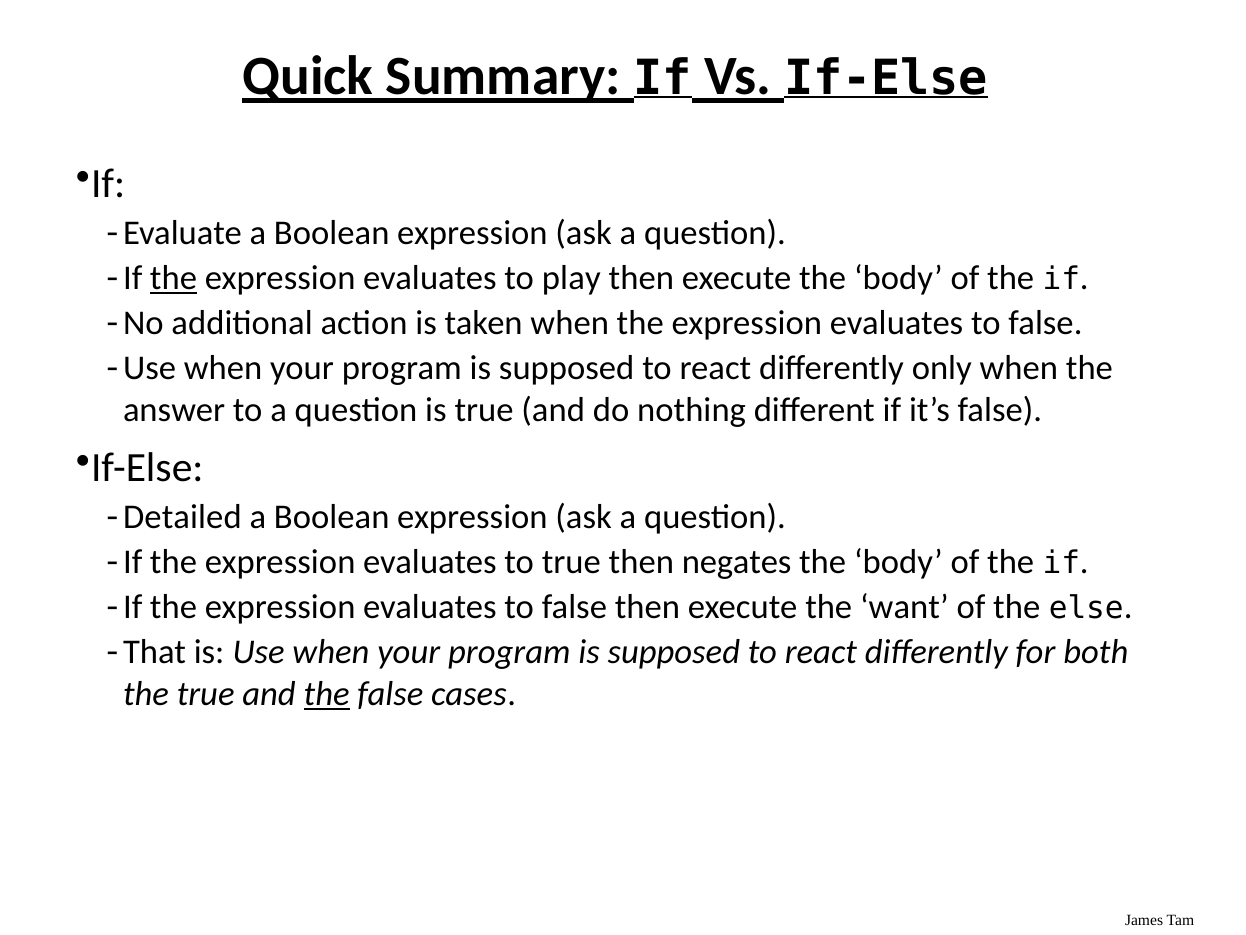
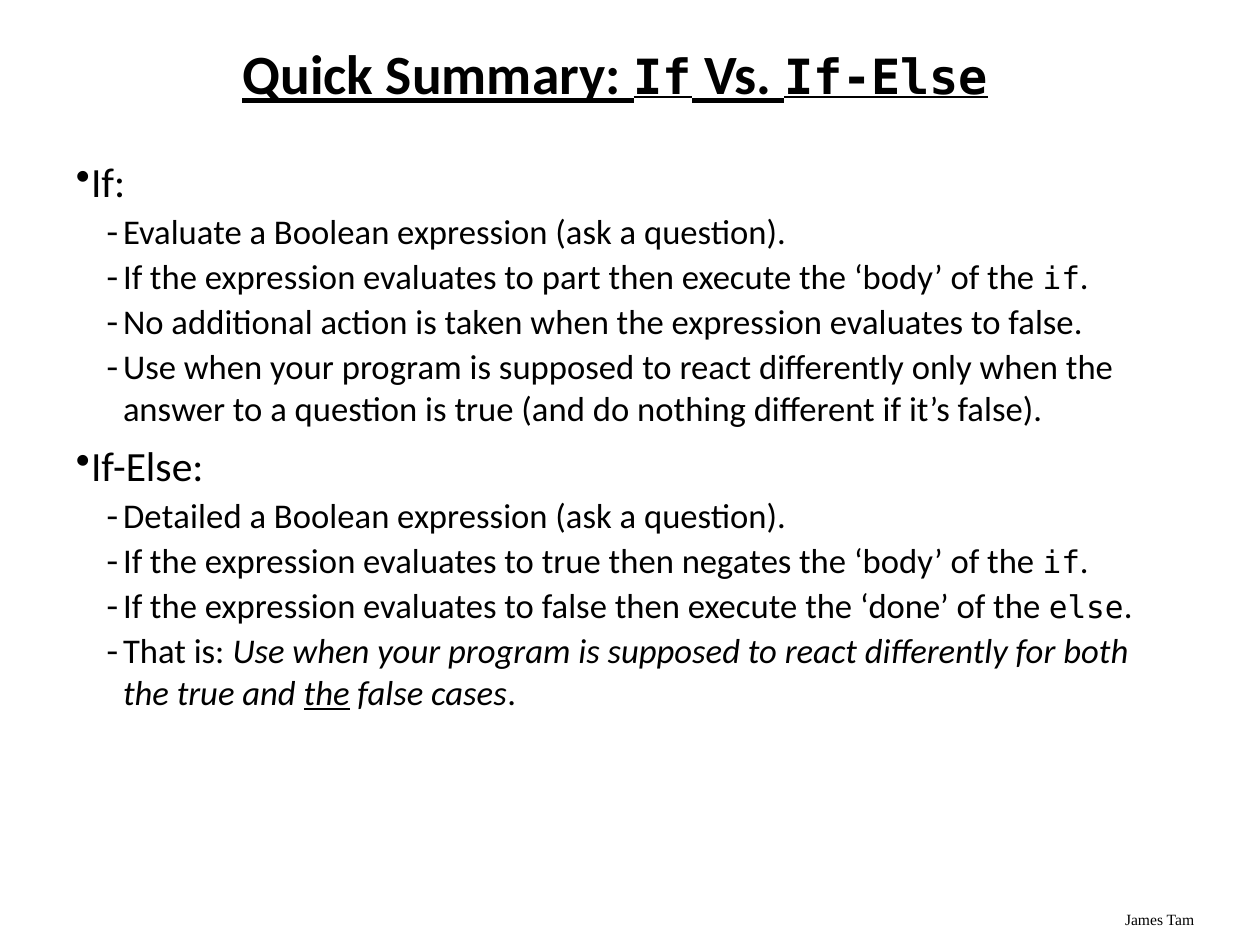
the at (174, 278) underline: present -> none
play: play -> part
want: want -> done
